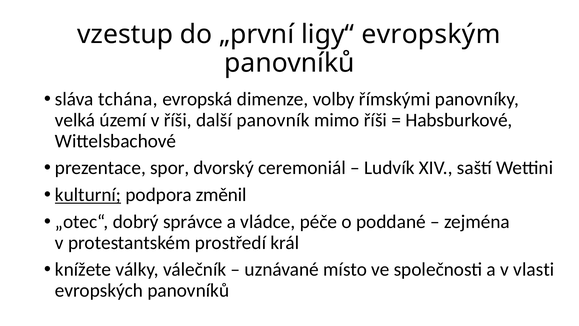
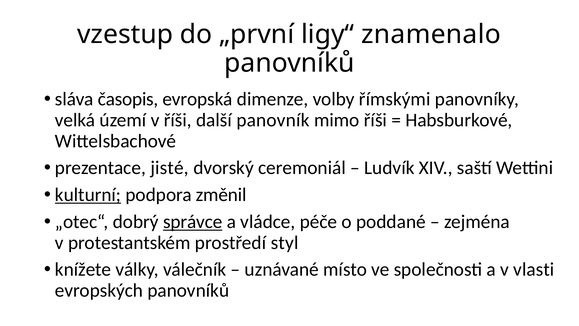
evropským: evropským -> znamenalo
tchána: tchána -> časopis
spor: spor -> jisté
správce underline: none -> present
král: král -> styl
